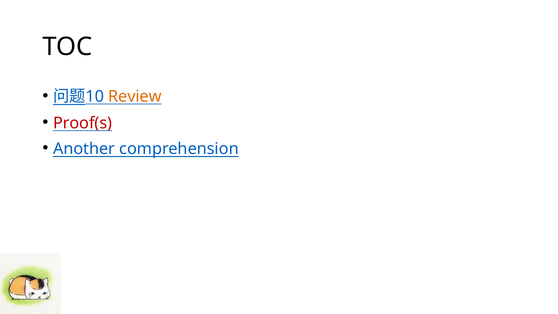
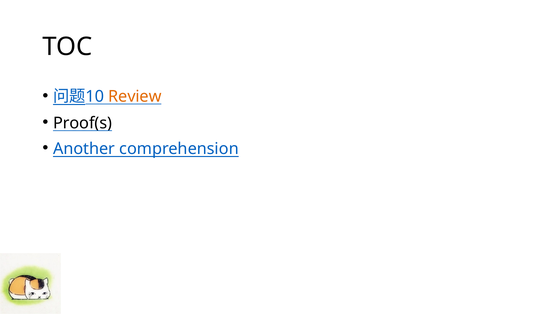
Proof(s colour: red -> black
